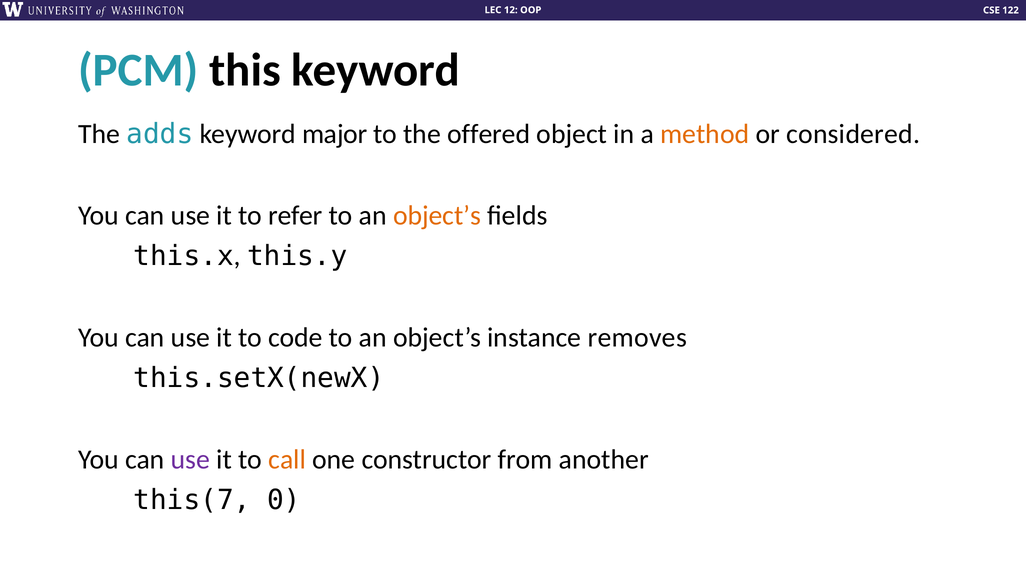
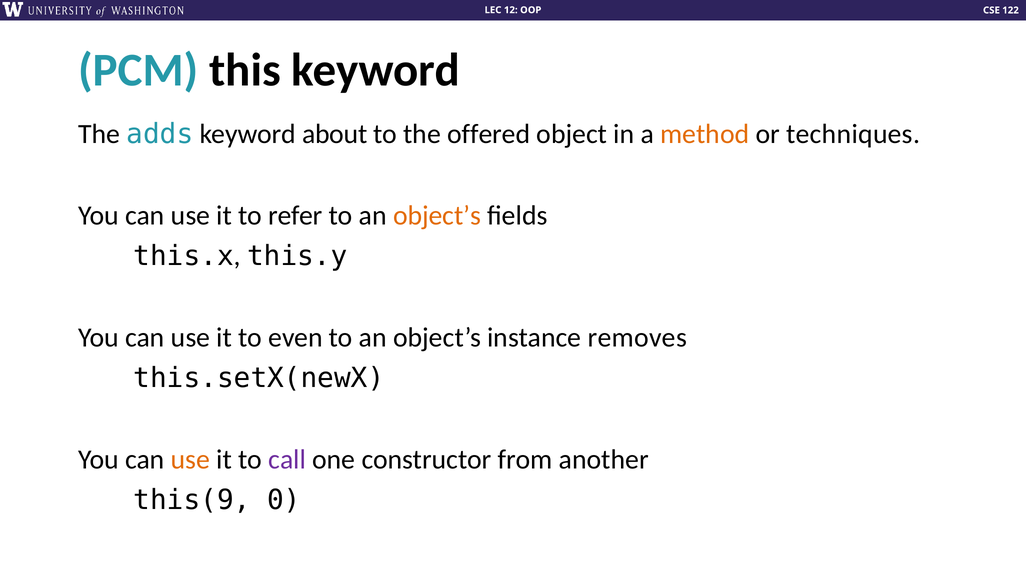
major: major -> about
considered: considered -> techniques
code: code -> even
use at (191, 460) colour: purple -> orange
call colour: orange -> purple
this(7: this(7 -> this(9
